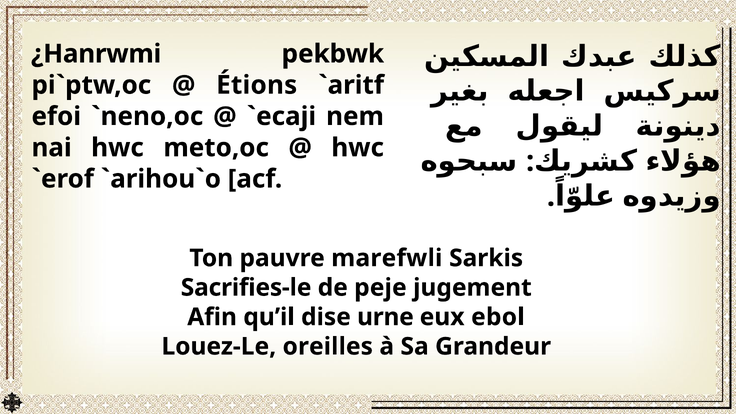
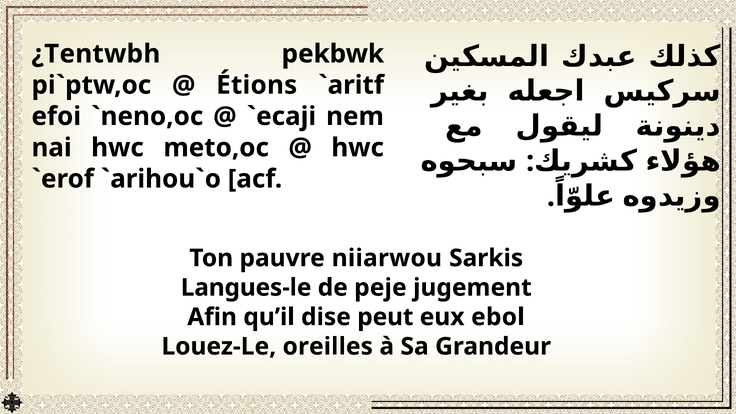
¿Hanrwmi: ¿Hanrwmi -> ¿Tentwbh
marefwli: marefwli -> niiarwou
Sacrifies-le: Sacrifies-le -> Langues-le
urne: urne -> peut
